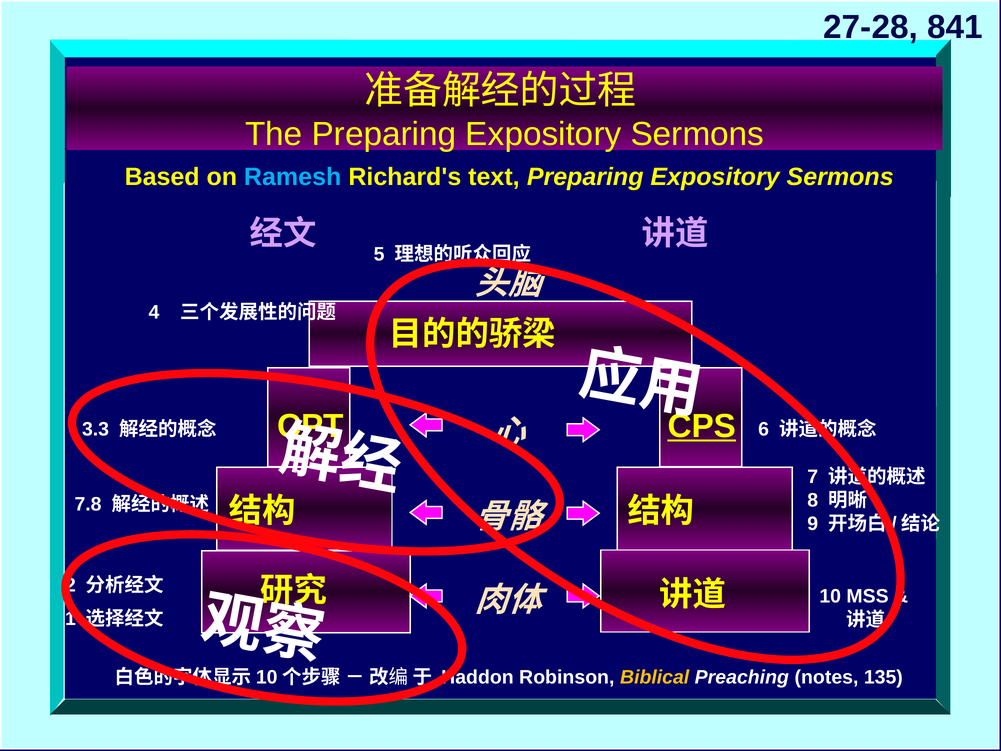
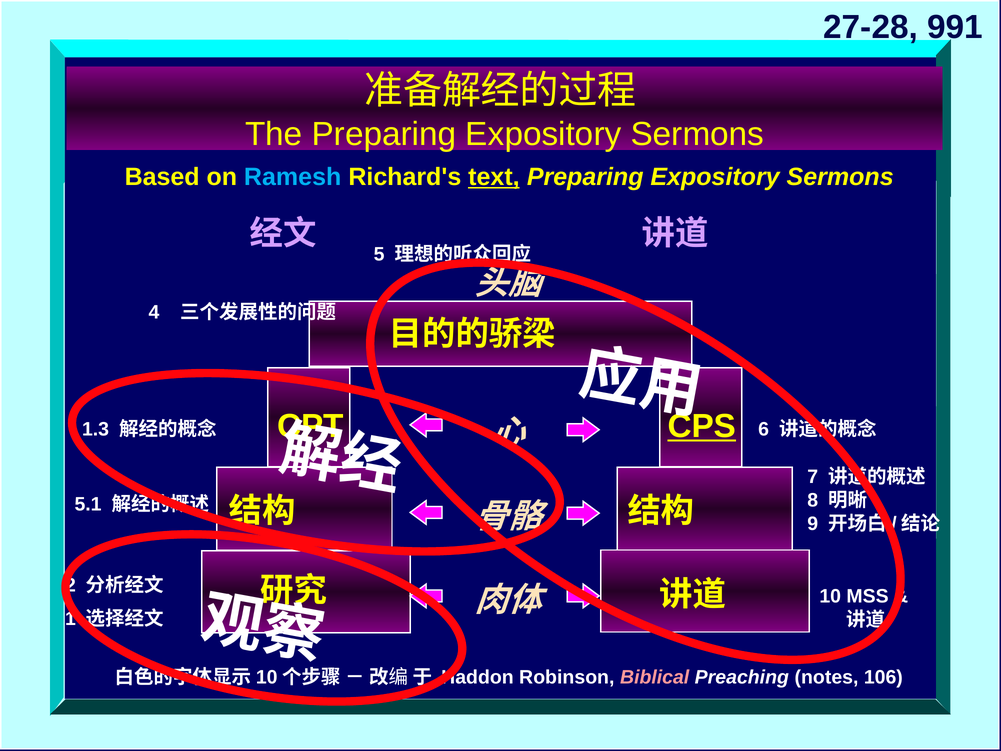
841: 841 -> 991
text underline: none -> present
3.3: 3.3 -> 1.3
7.8: 7.8 -> 5.1
Biblical colour: yellow -> pink
135: 135 -> 106
